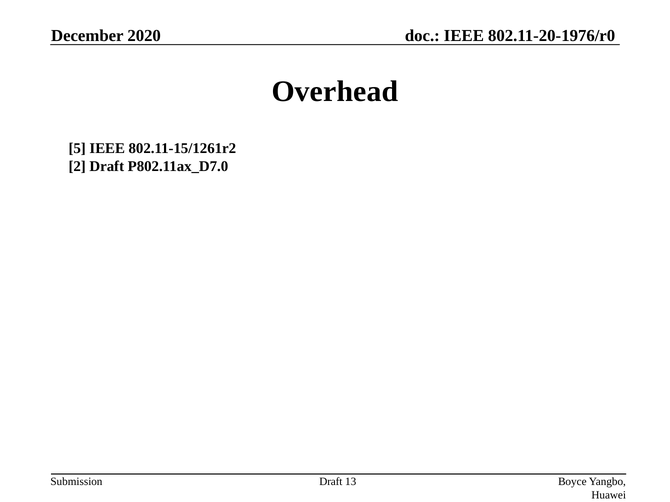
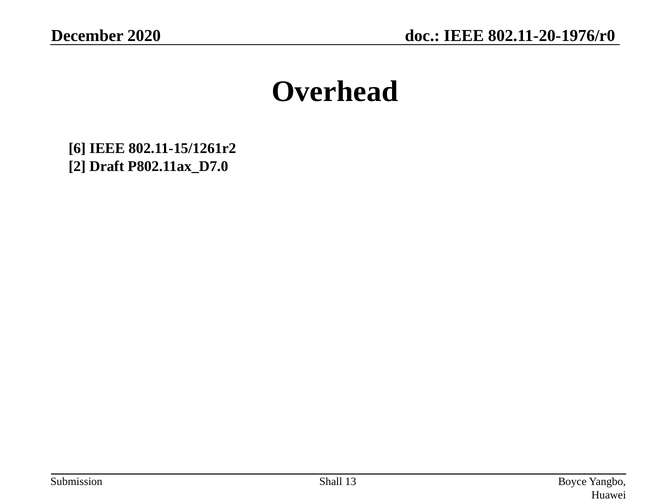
5: 5 -> 6
Draft at (331, 482): Draft -> Shall
